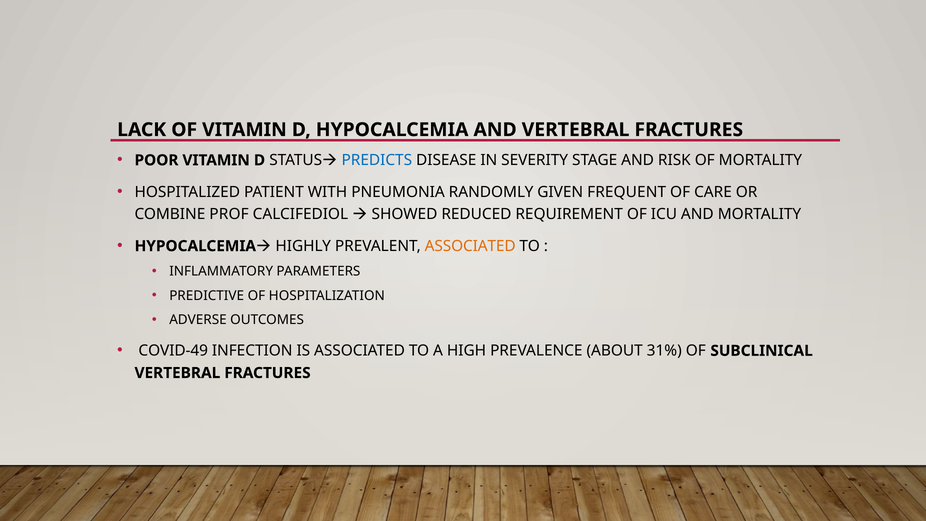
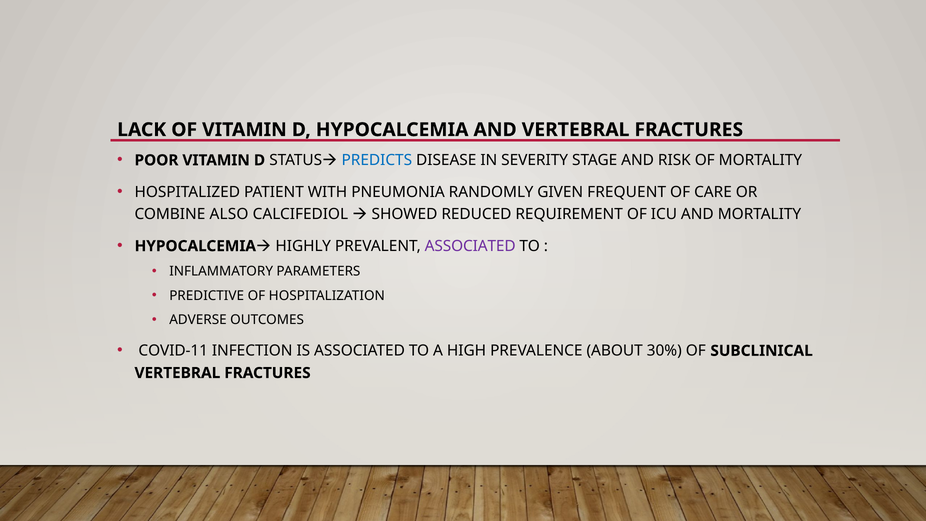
PROF: PROF -> ALSO
ASSOCIATED at (470, 246) colour: orange -> purple
COVID-49: COVID-49 -> COVID-11
31%: 31% -> 30%
